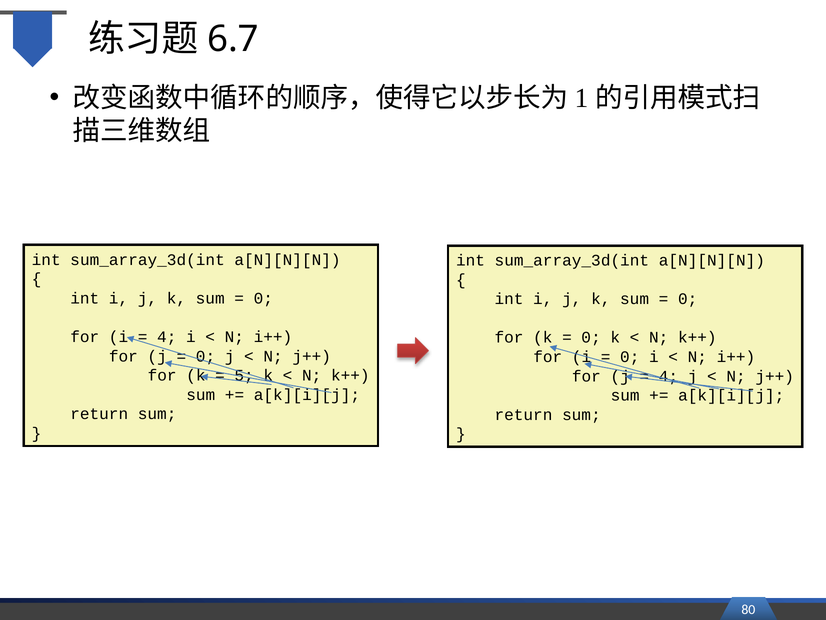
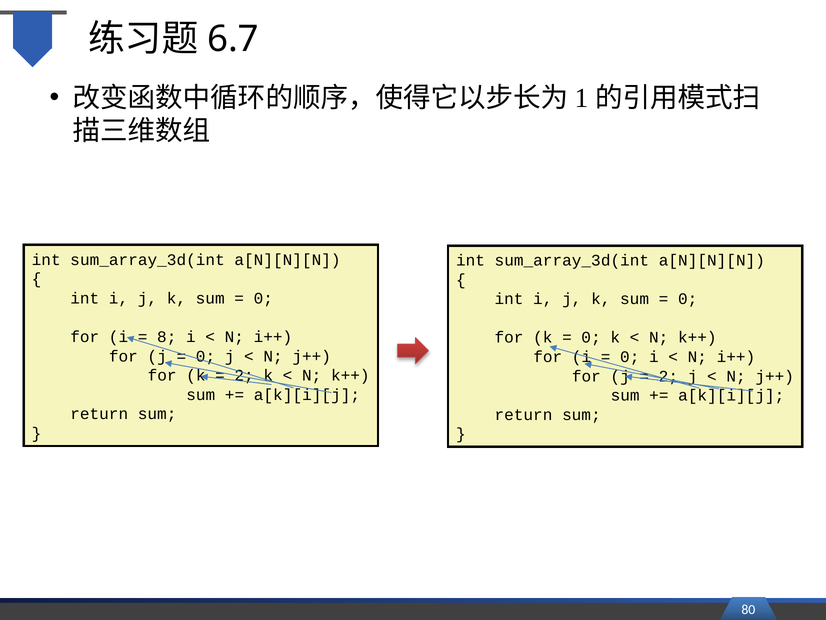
4 at (167, 337): 4 -> 8
5 at (244, 375): 5 -> 2
4 at (668, 376): 4 -> 2
